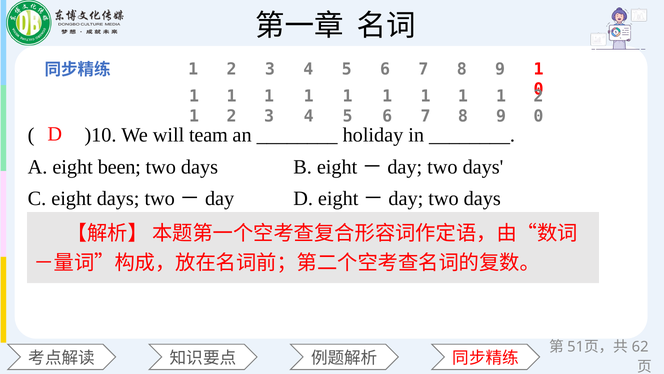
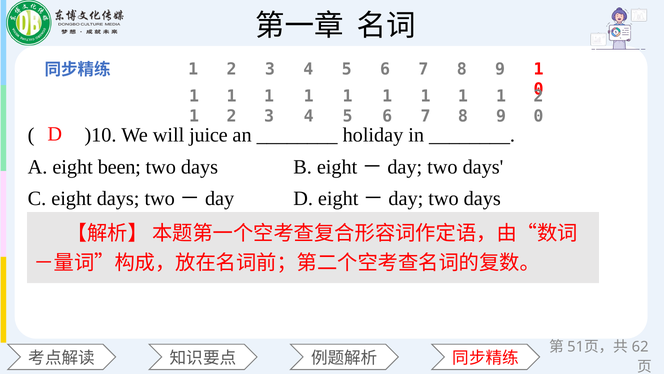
team: team -> juice
